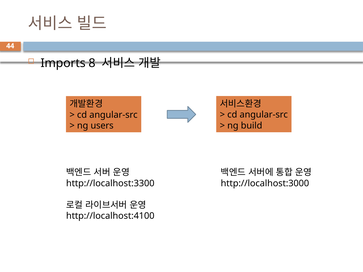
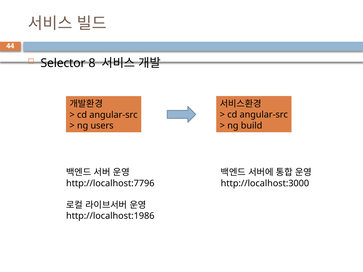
Imports: Imports -> Selector
http://localhost:3300: http://localhost:3300 -> http://localhost:7796
http://localhost:4100: http://localhost:4100 -> http://localhost:1986
